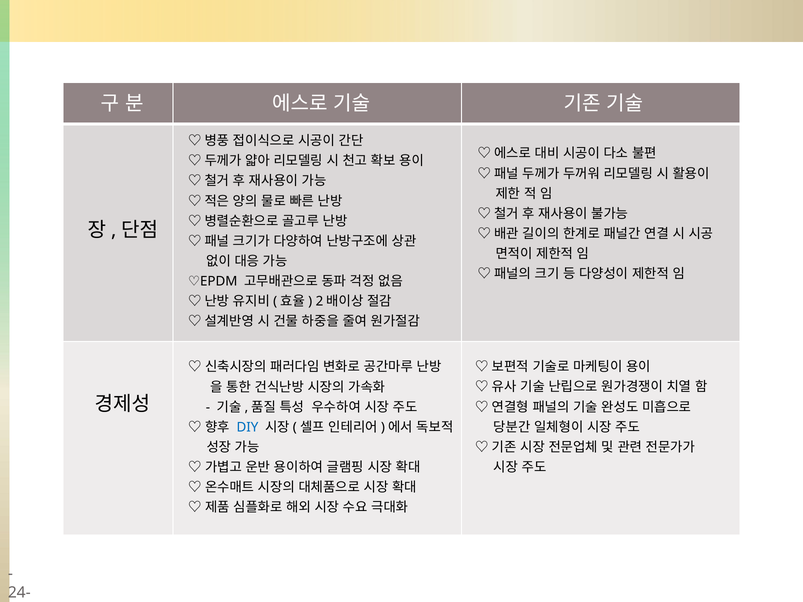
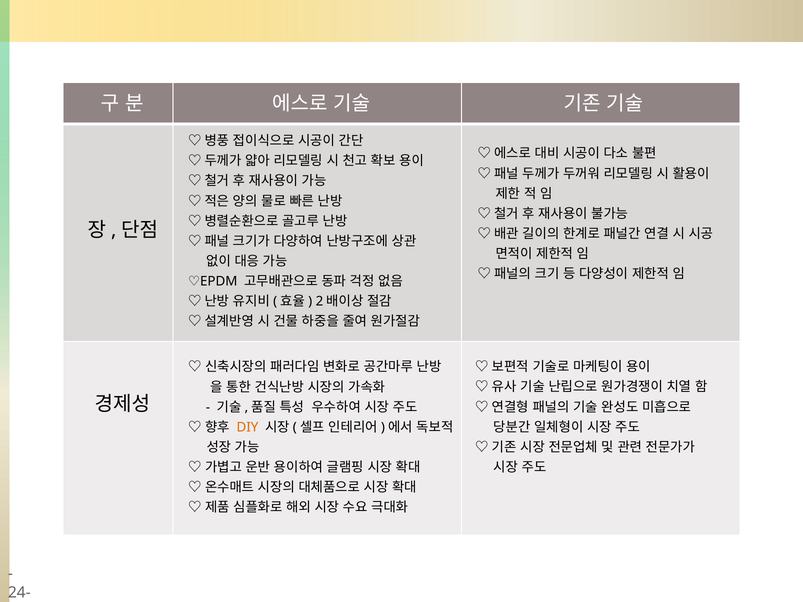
DIY colour: blue -> orange
